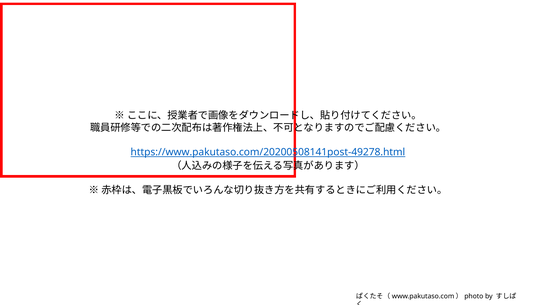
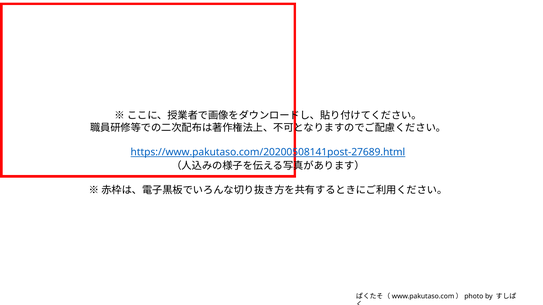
https://www.pakutaso.com/20200508141post-49278.html: https://www.pakutaso.com/20200508141post-49278.html -> https://www.pakutaso.com/20200508141post-27689.html
